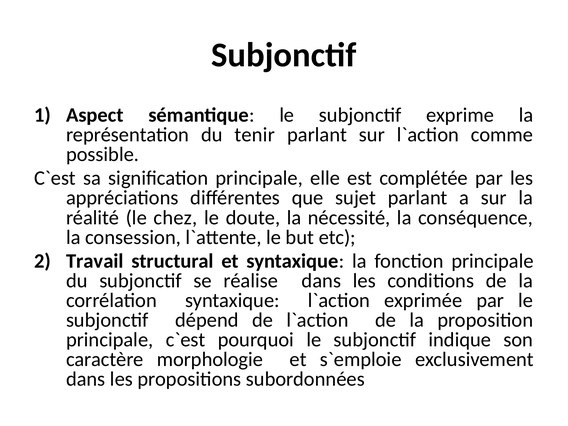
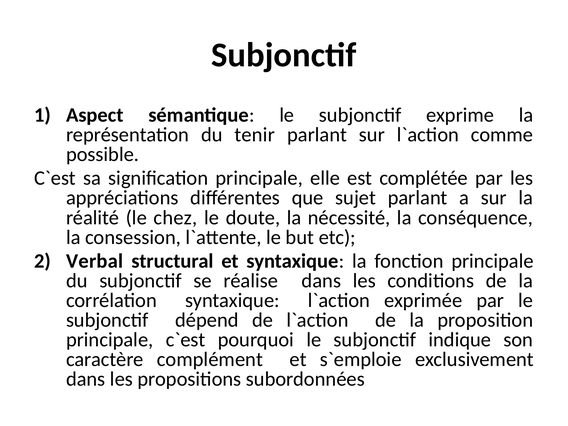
Travail: Travail -> Verbal
morphologie: morphologie -> complément
